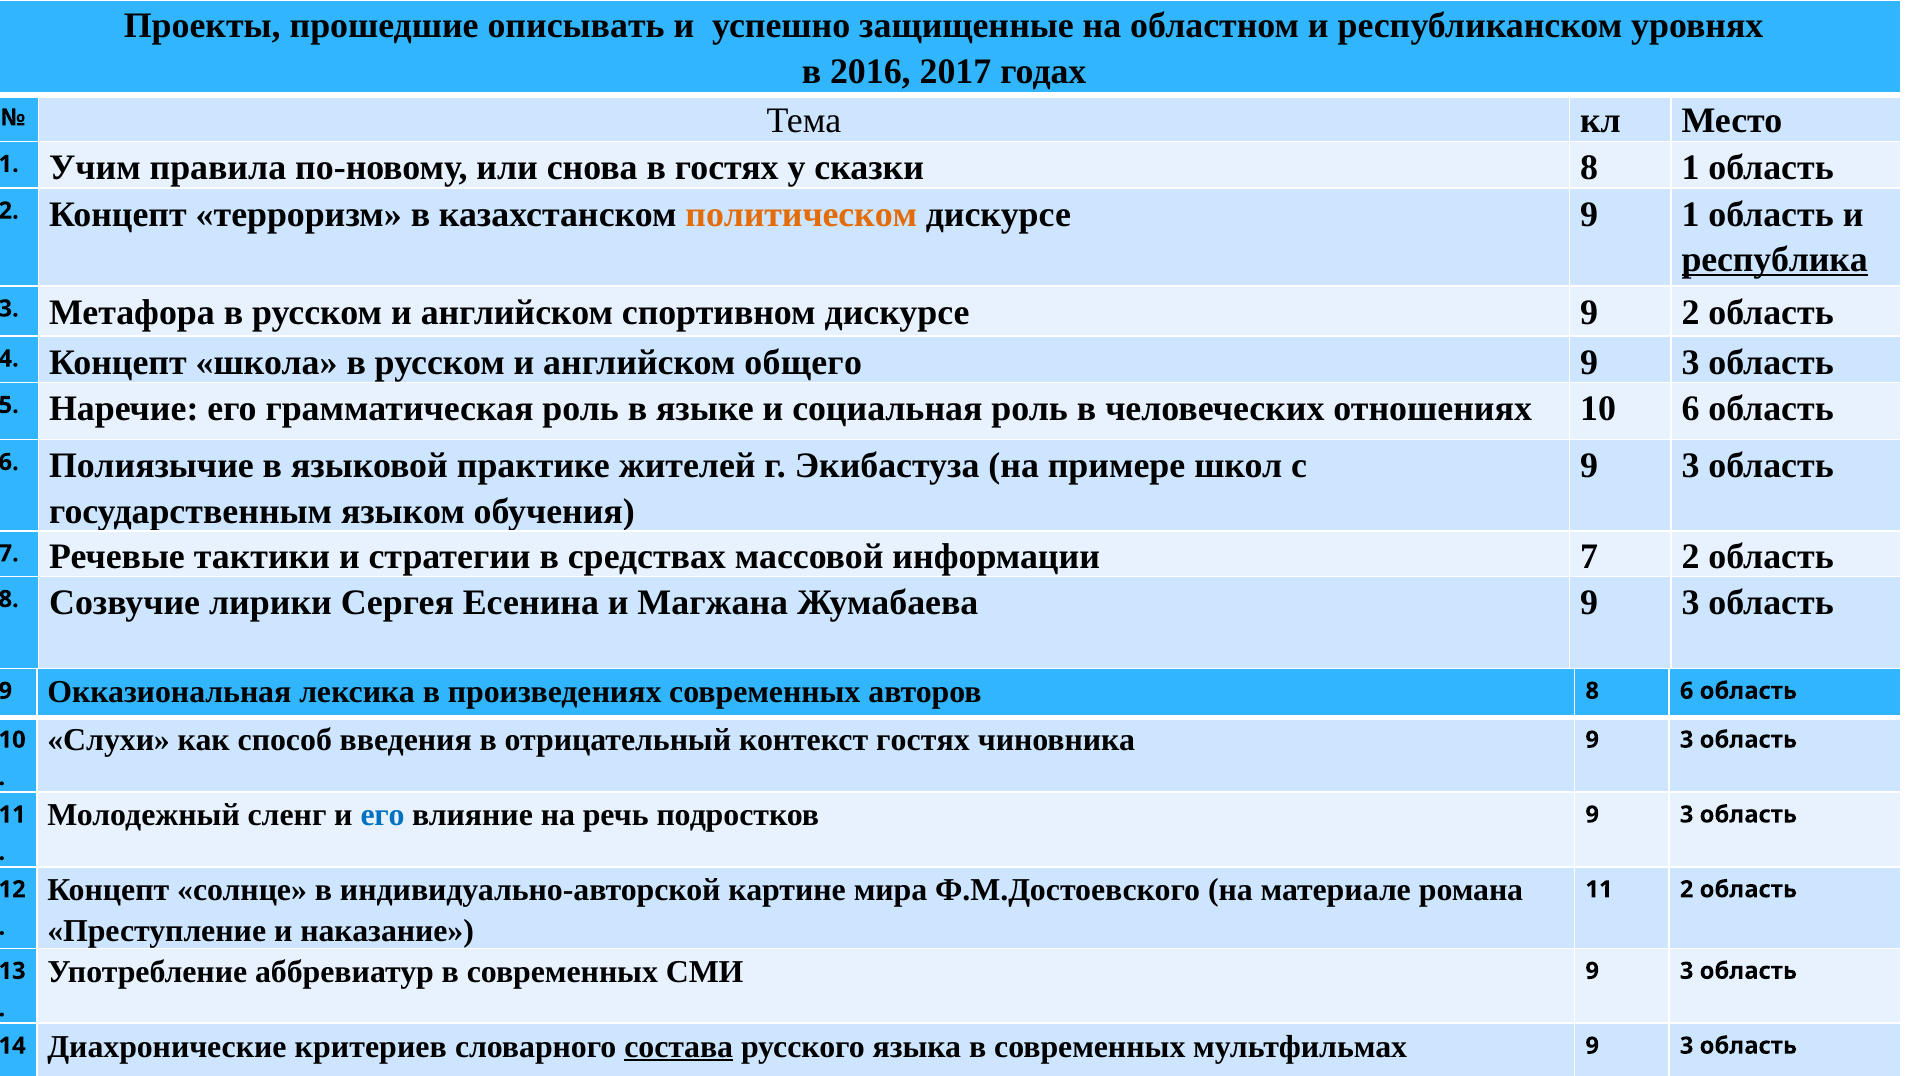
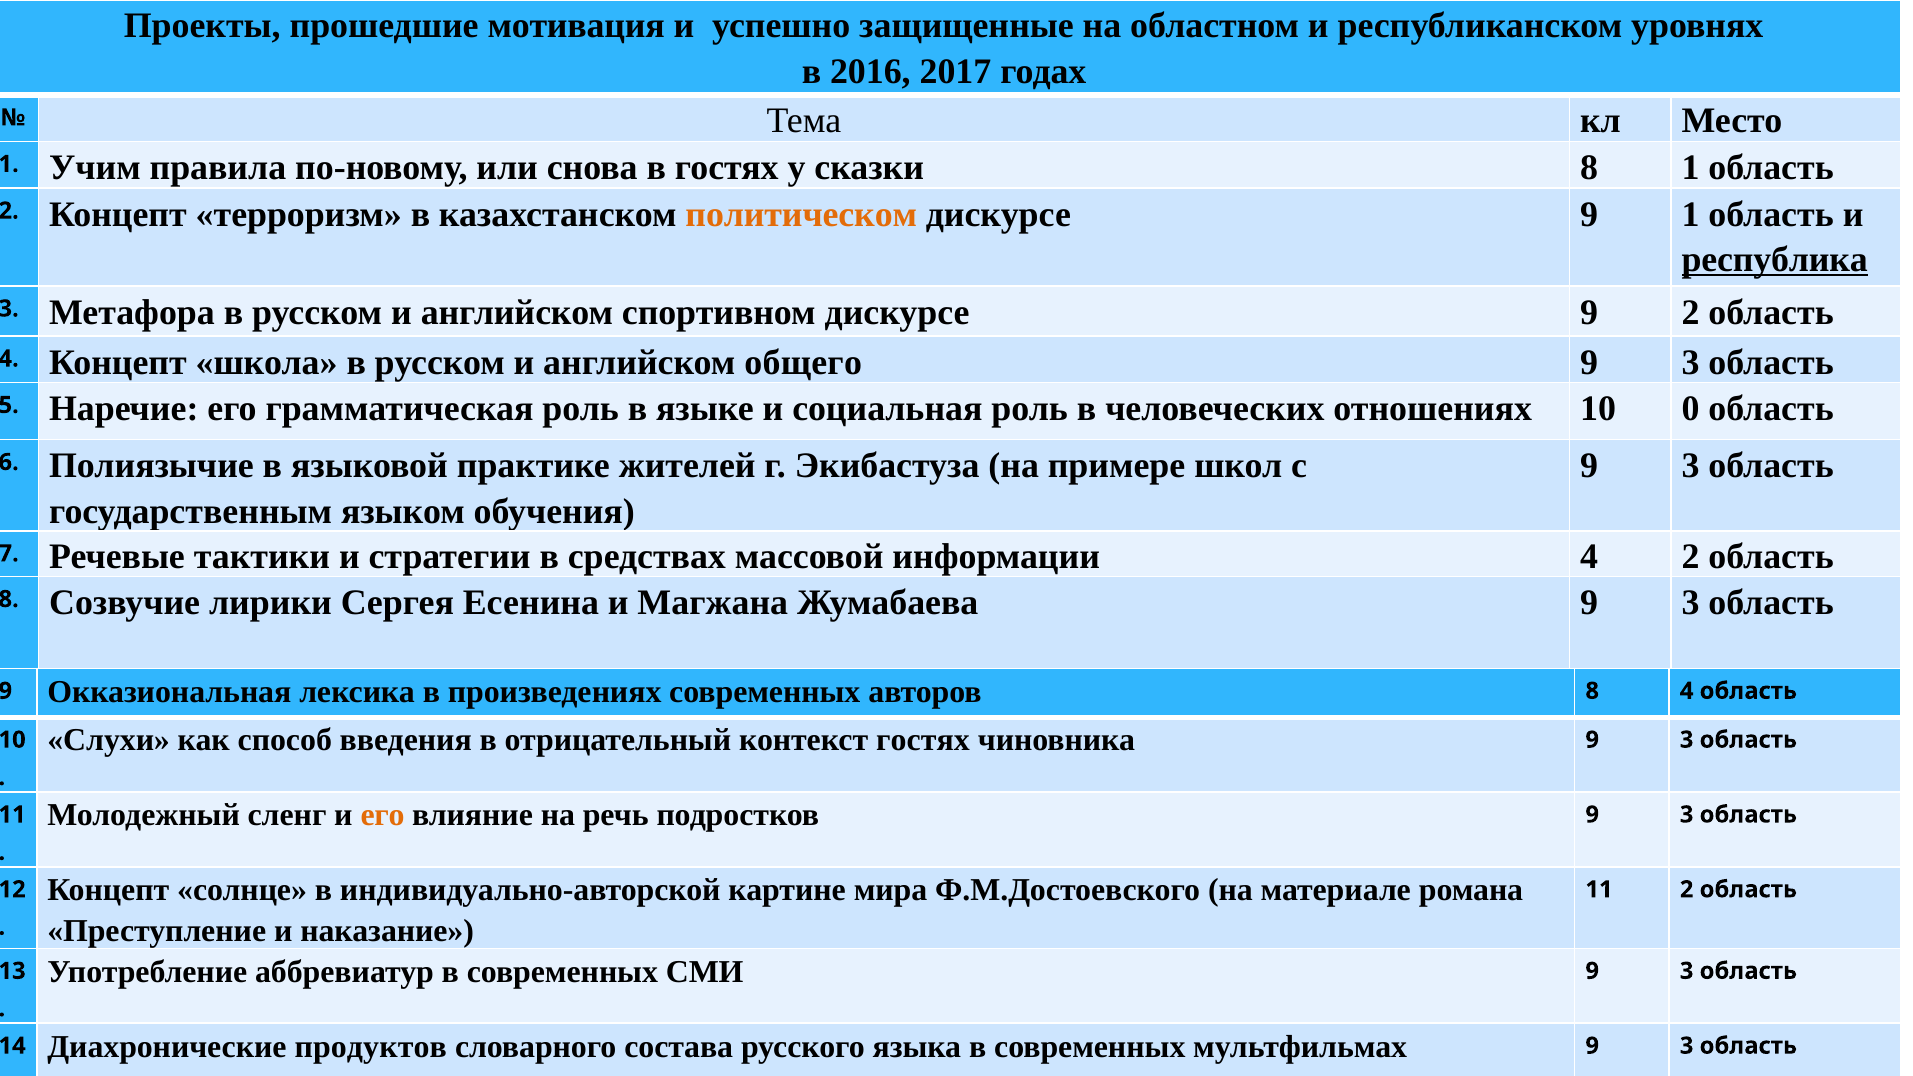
описывать: описывать -> мотивация
10 6: 6 -> 0
информации 7: 7 -> 4
8 6: 6 -> 4
его at (382, 815) colour: blue -> orange
критериев: критериев -> продуктов
состава underline: present -> none
